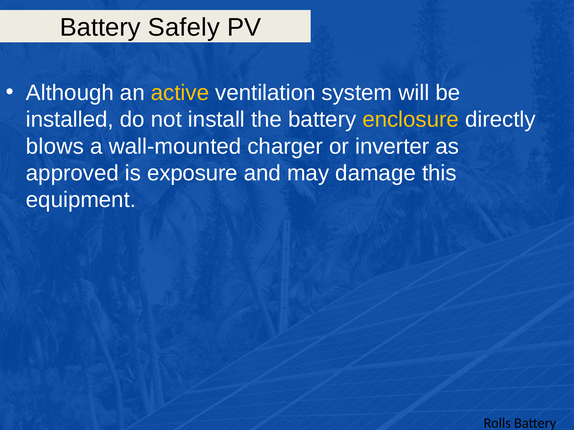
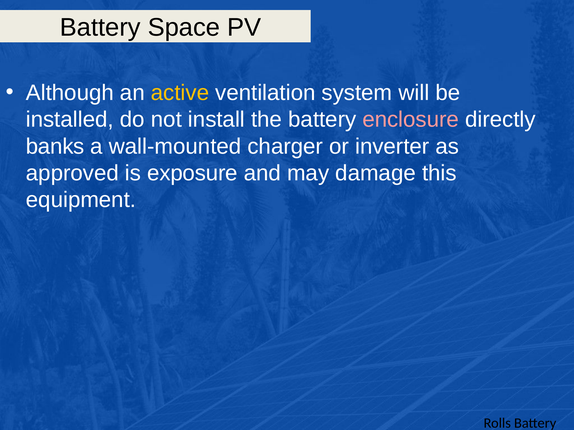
Safely: Safely -> Space
enclosure colour: yellow -> pink
blows: blows -> banks
